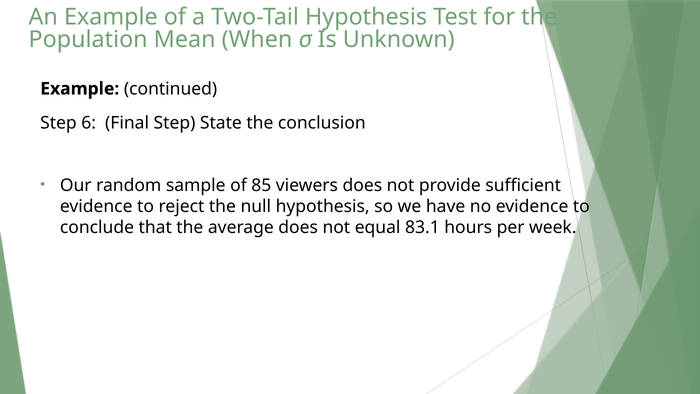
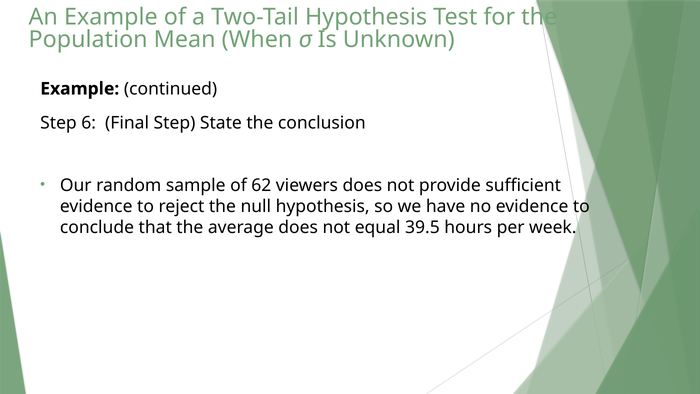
85: 85 -> 62
83.1: 83.1 -> 39.5
